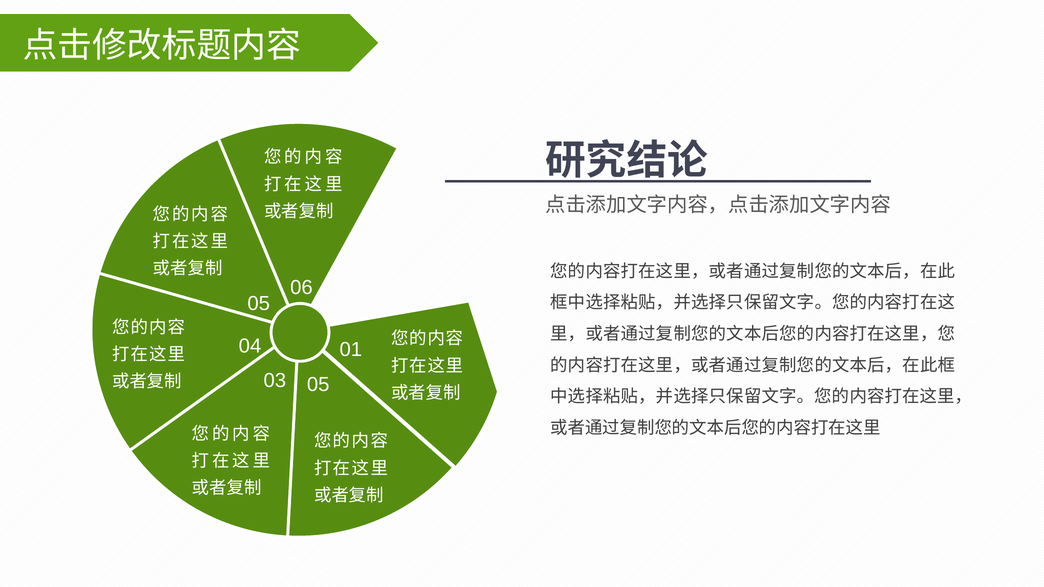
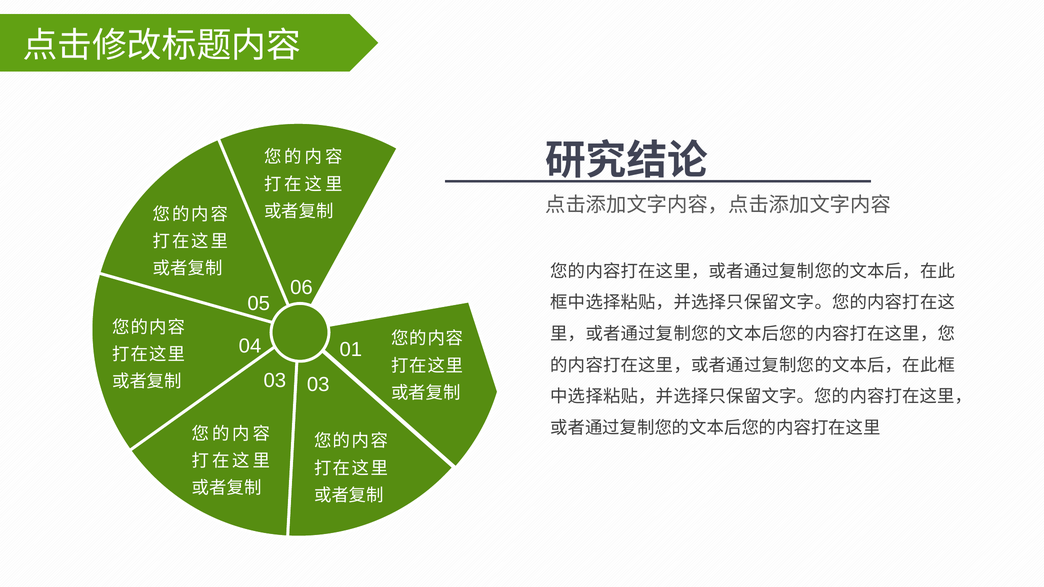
03 05: 05 -> 03
